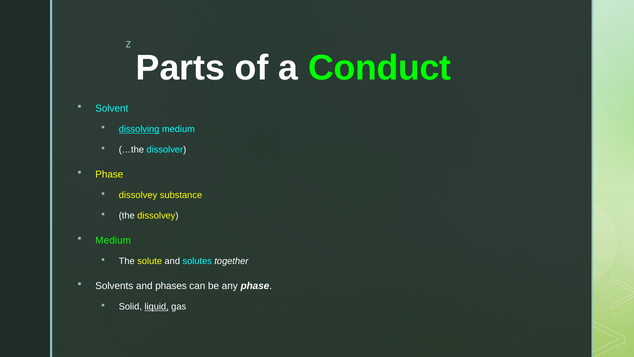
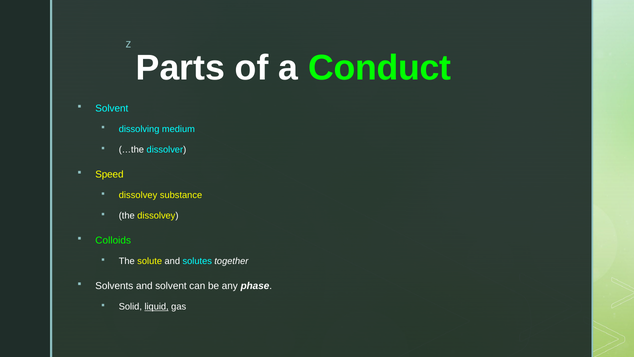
dissolving underline: present -> none
Phase at (109, 174): Phase -> Speed
Medium at (113, 240): Medium -> Colloids
and phases: phases -> solvent
